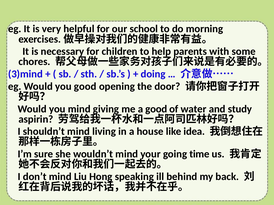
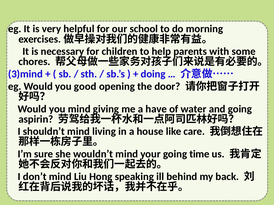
a good: good -> have
and study: study -> going
idea: idea -> care
